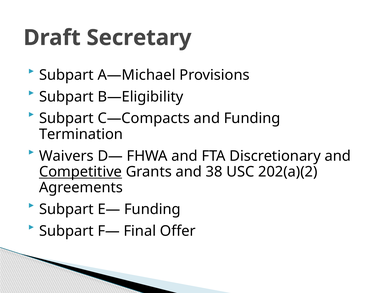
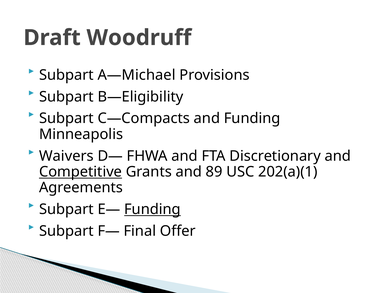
Secretary: Secretary -> Woodruff
Termination: Termination -> Minneapolis
38: 38 -> 89
202(a)(2: 202(a)(2 -> 202(a)(1
Funding at (152, 209) underline: none -> present
